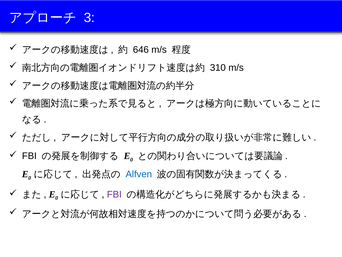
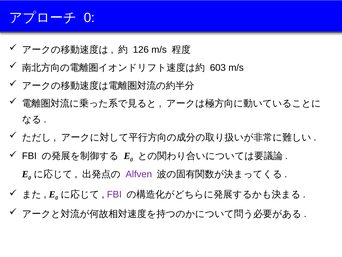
3 at (89, 18): 3 -> 0
646: 646 -> 126
310: 310 -> 603
Alfven colour: blue -> purple
